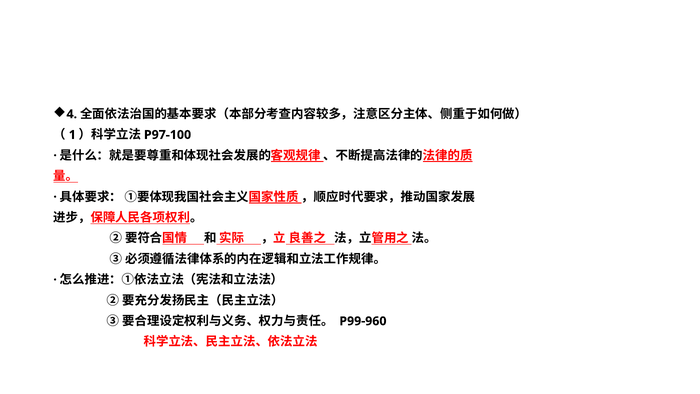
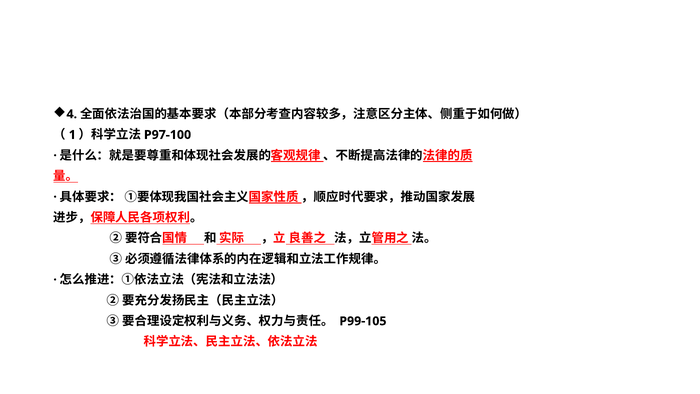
P99-960: P99-960 -> P99-105
